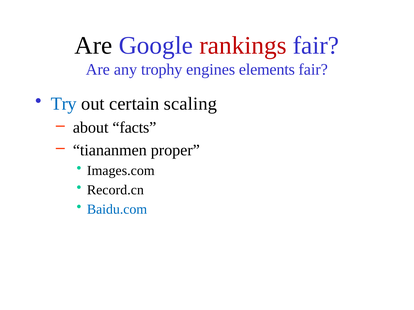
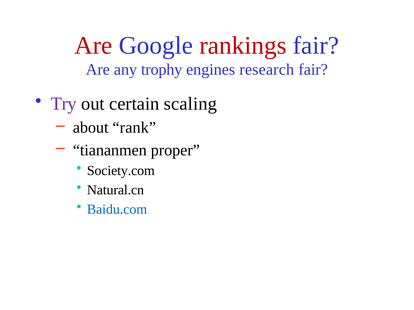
Are at (93, 46) colour: black -> red
elements: elements -> research
Try colour: blue -> purple
facts: facts -> rank
Images.com: Images.com -> Society.com
Record.cn: Record.cn -> Natural.cn
